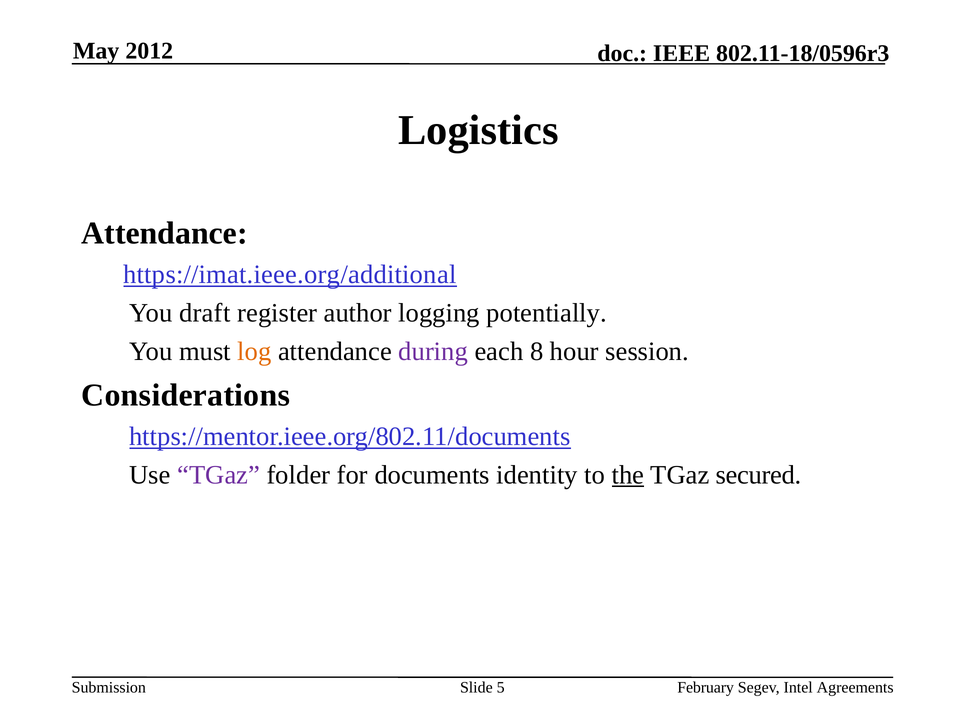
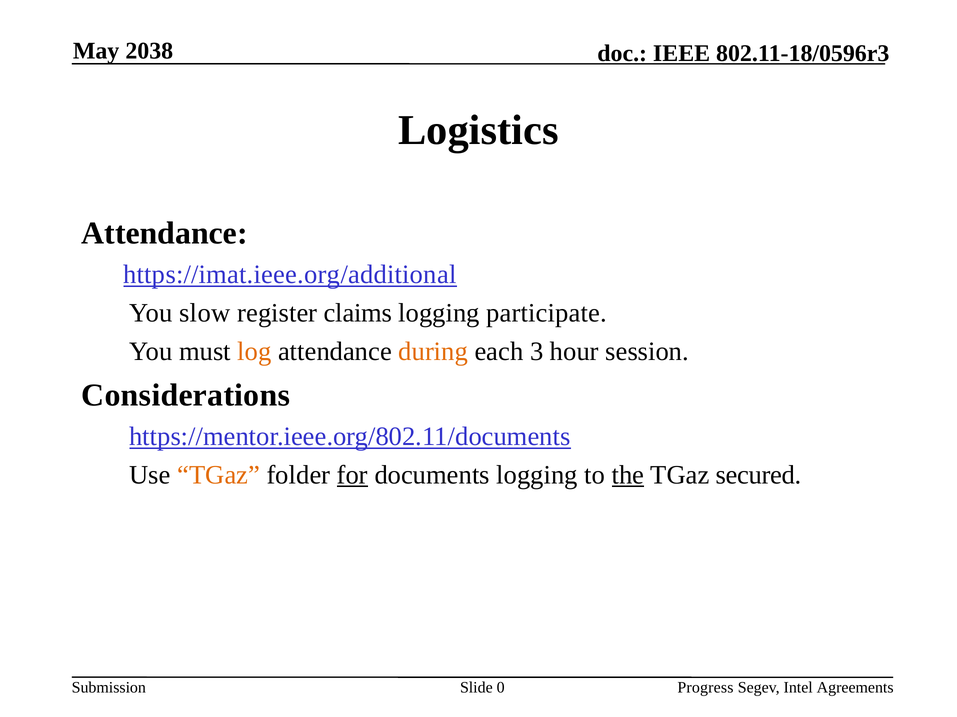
2012: 2012 -> 2038
draft: draft -> slow
author: author -> claims
potentially: potentially -> participate
during colour: purple -> orange
8: 8 -> 3
TGaz at (219, 475) colour: purple -> orange
for underline: none -> present
documents identity: identity -> logging
5: 5 -> 0
February: February -> Progress
